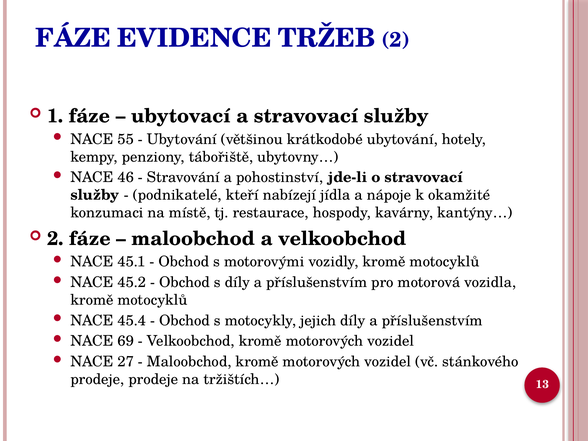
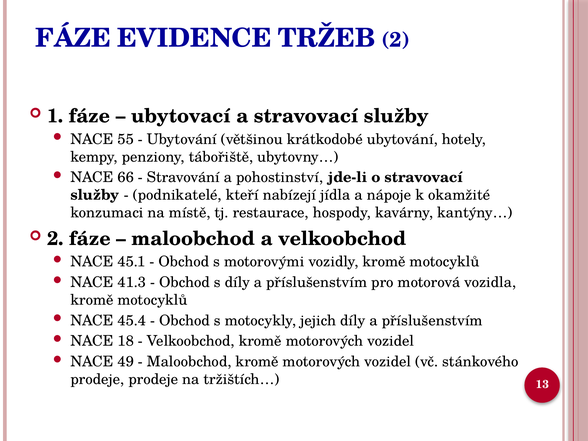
46: 46 -> 66
45.2: 45.2 -> 41.3
69: 69 -> 18
27: 27 -> 49
